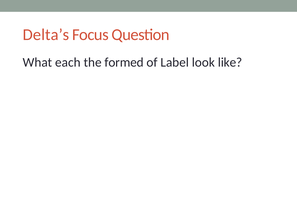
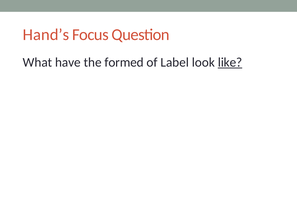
Delta’s: Delta’s -> Hand’s
each: each -> have
like underline: none -> present
